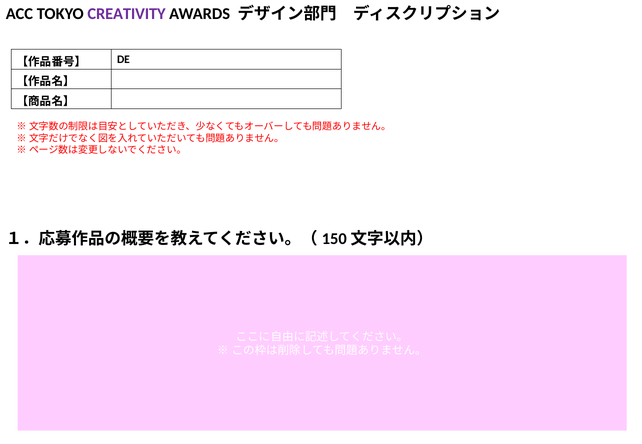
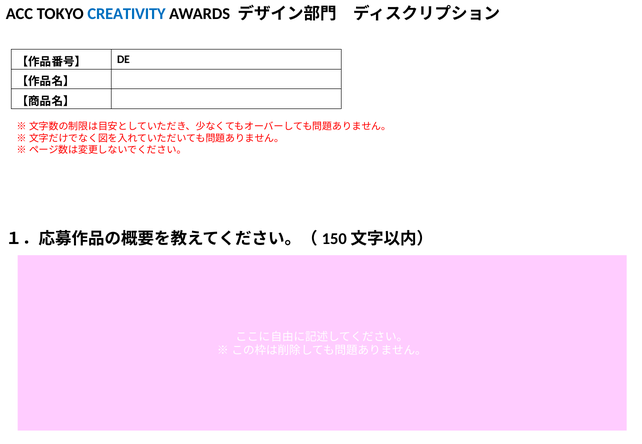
CREATIVITY colour: purple -> blue
